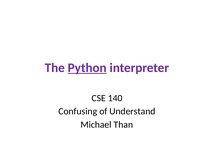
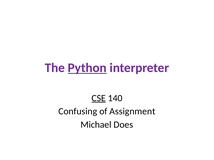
CSE underline: none -> present
Understand: Understand -> Assignment
Than: Than -> Does
